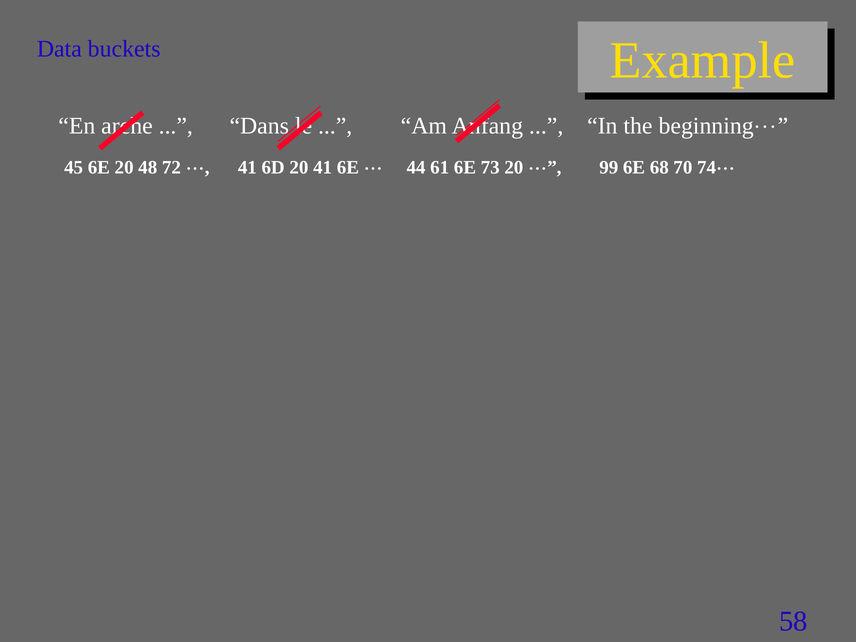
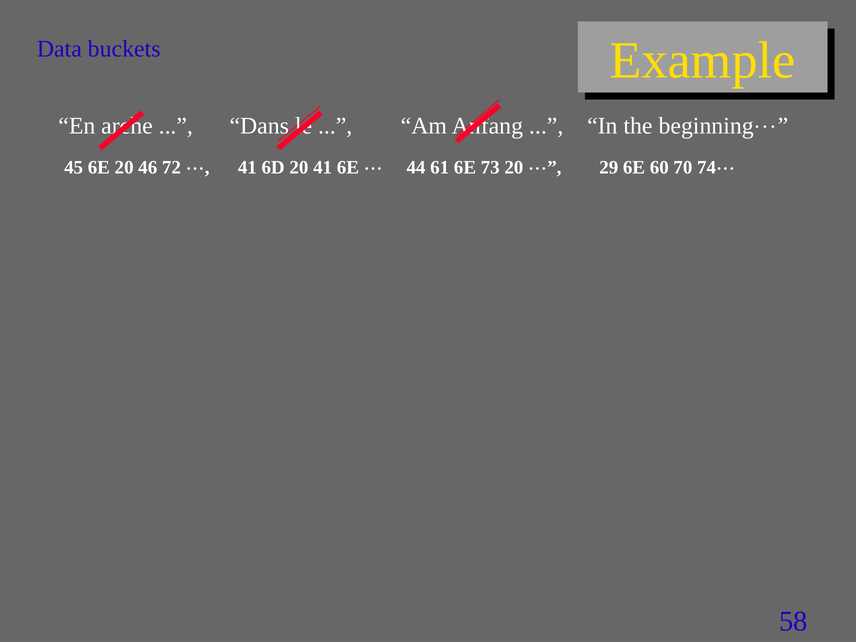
48: 48 -> 46
99: 99 -> 29
68: 68 -> 60
